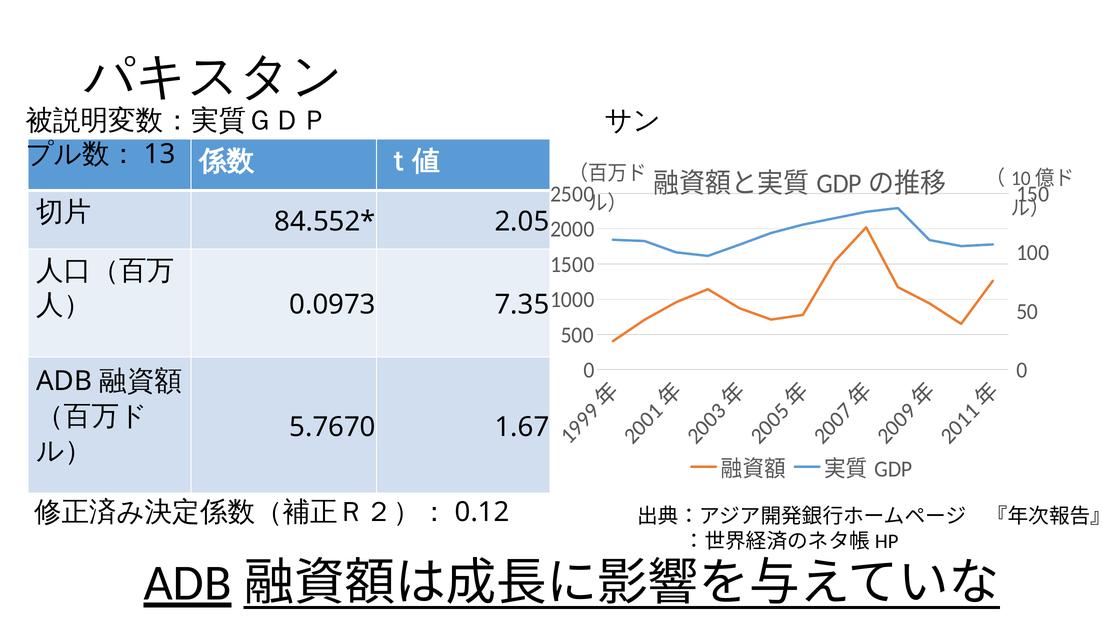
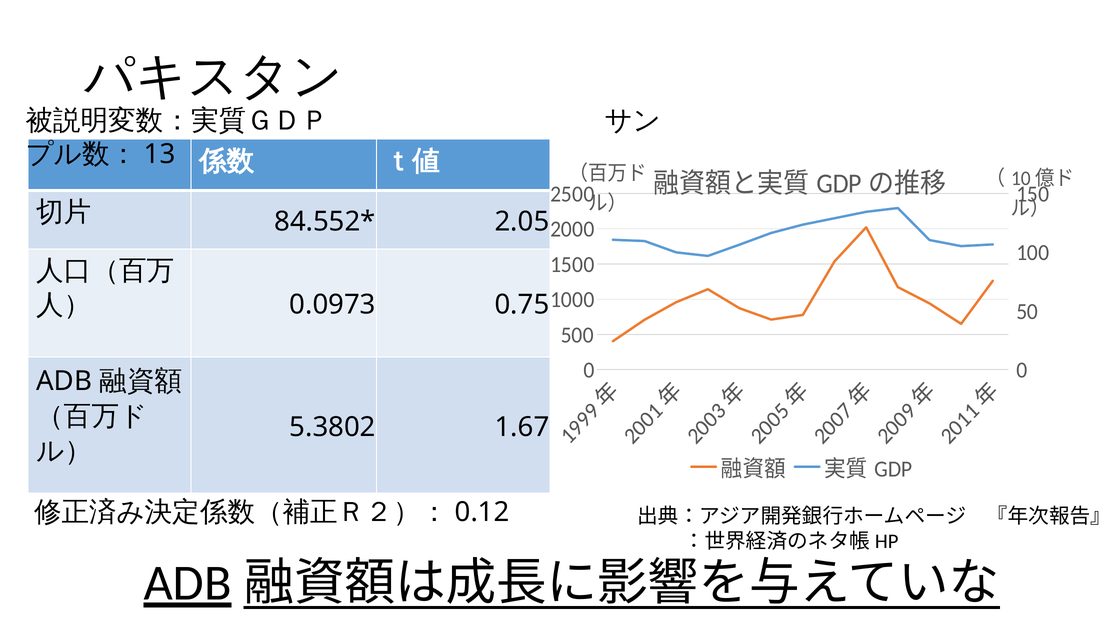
7.35: 7.35 -> 0.75
5.7670: 5.7670 -> 5.3802
